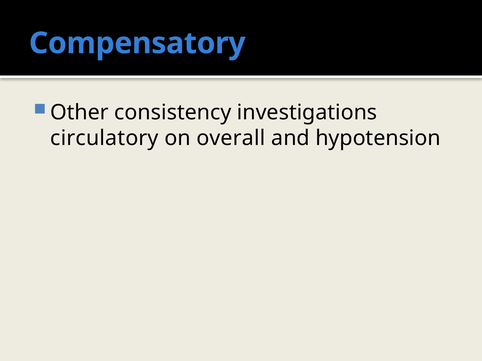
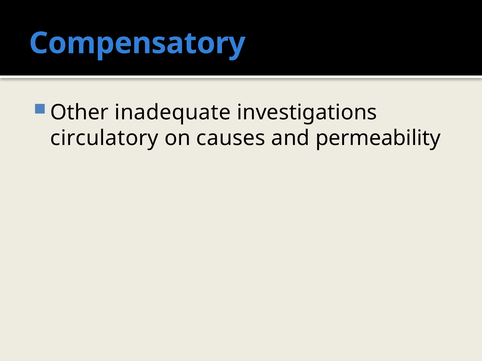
consistency: consistency -> inadequate
overall: overall -> causes
hypotension: hypotension -> permeability
